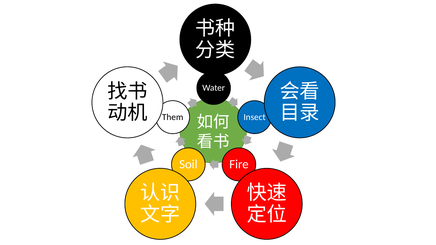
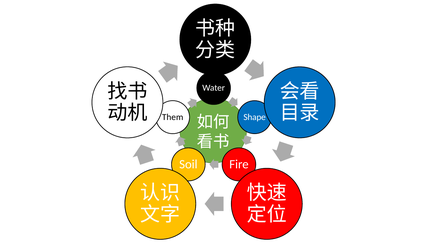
Insect: Insect -> Shape
